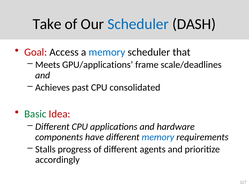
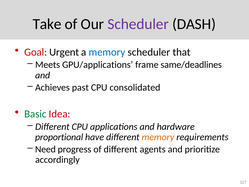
Scheduler at (138, 24) colour: blue -> purple
Access: Access -> Urgent
scale/deadlines: scale/deadlines -> same/deadlines
components: components -> proportional
memory at (158, 137) colour: blue -> orange
Stalls: Stalls -> Need
